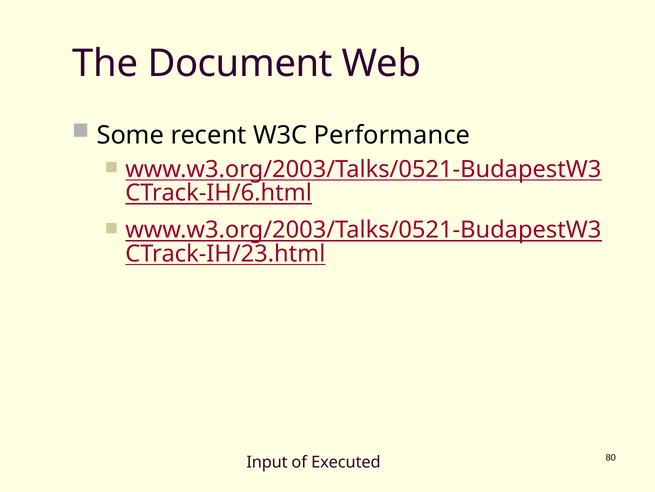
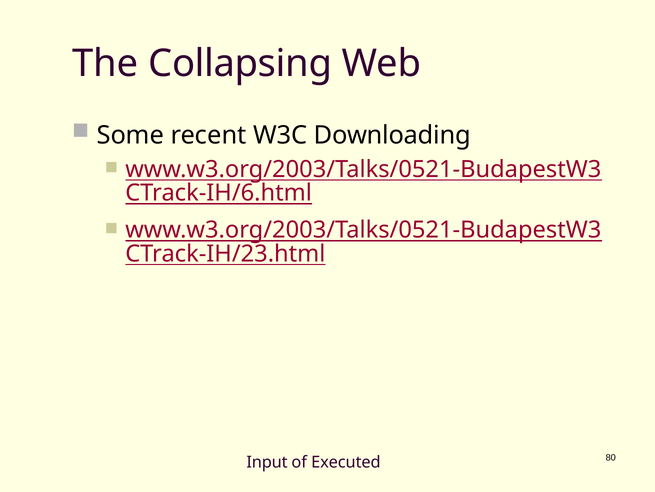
Document: Document -> Collapsing
Performance: Performance -> Downloading
